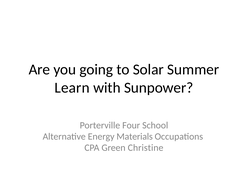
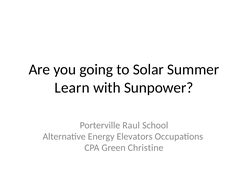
Four: Four -> Raul
Materials: Materials -> Elevators
